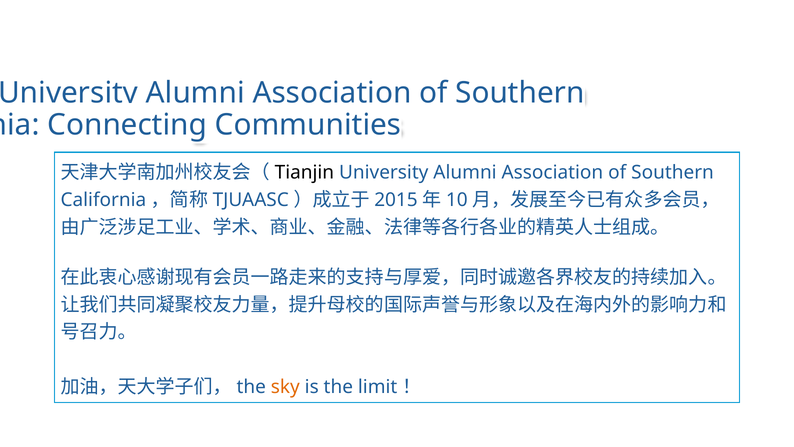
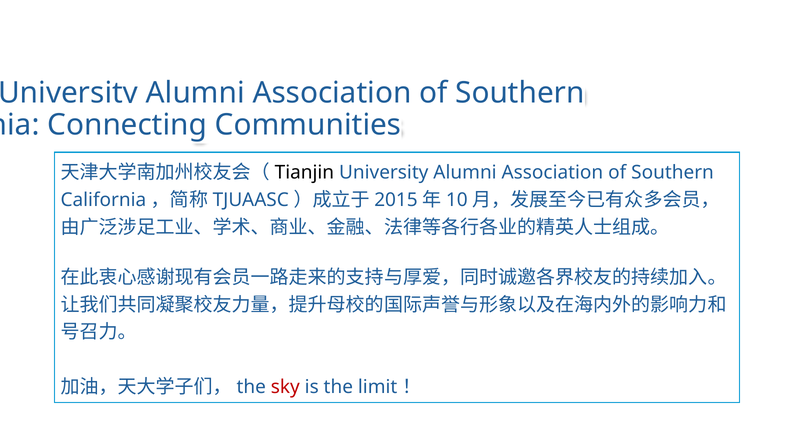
sky colour: orange -> red
